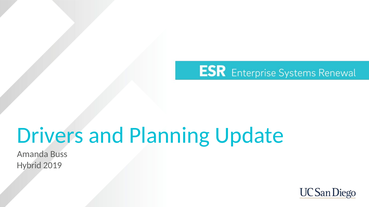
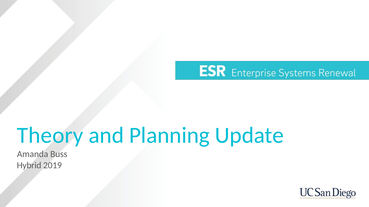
Drivers: Drivers -> Theory
